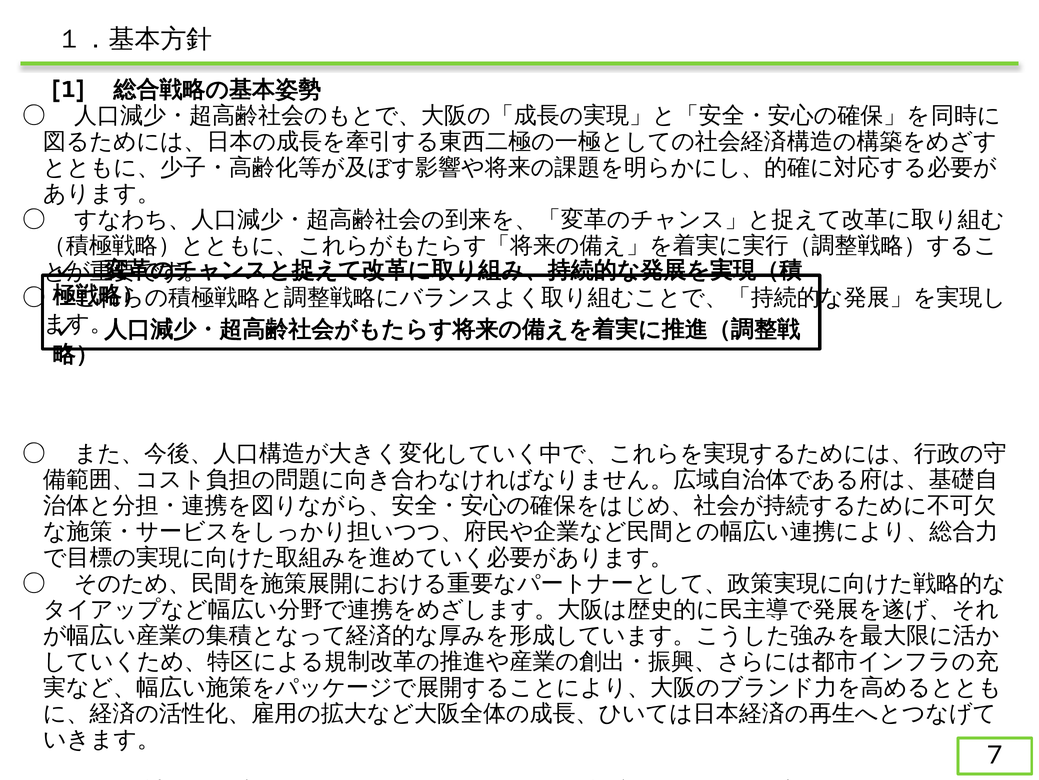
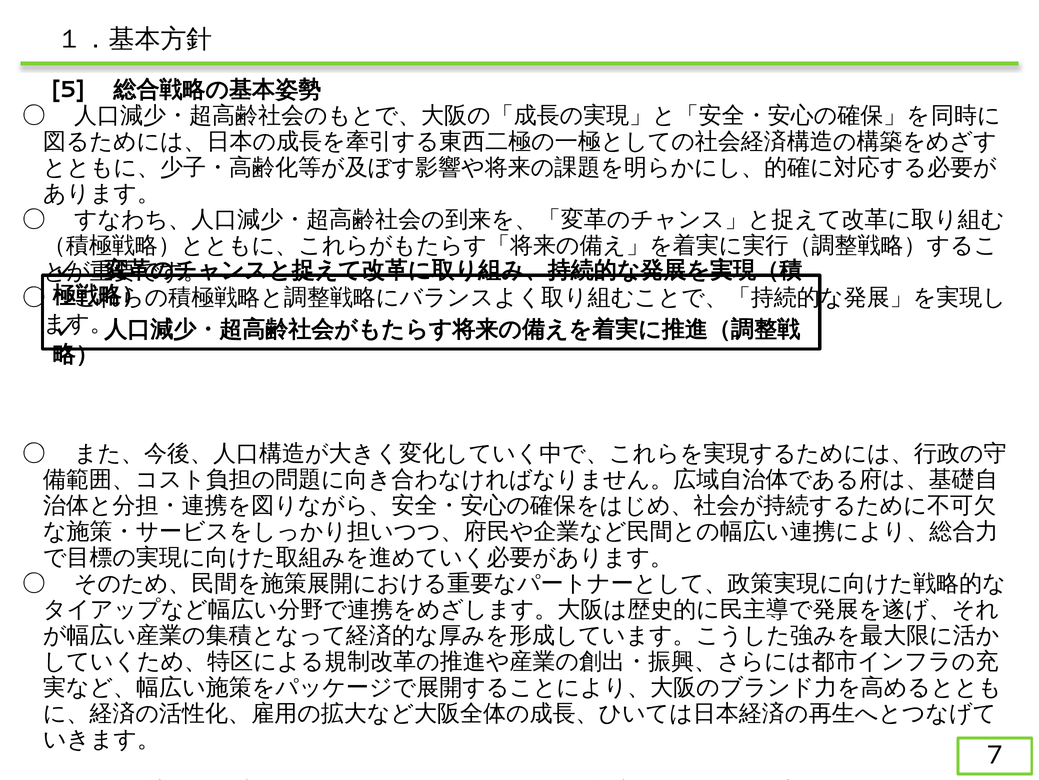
1: 1 -> 5
